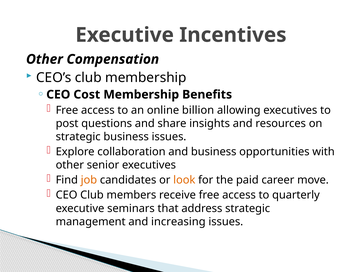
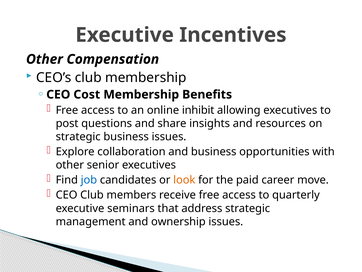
billion: billion -> inhibit
job colour: orange -> blue
increasing: increasing -> ownership
